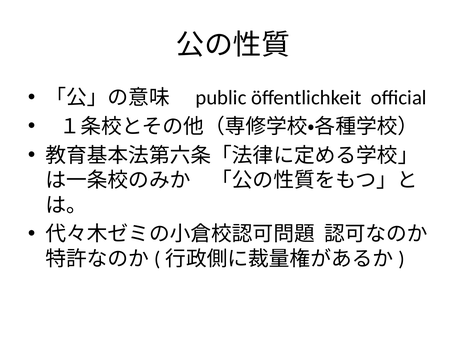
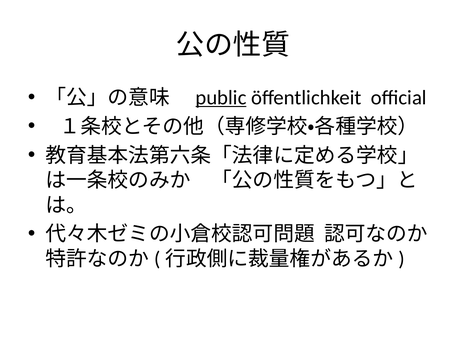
public underline: none -> present
